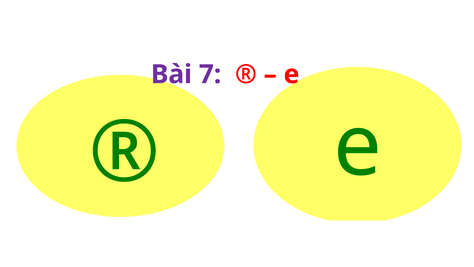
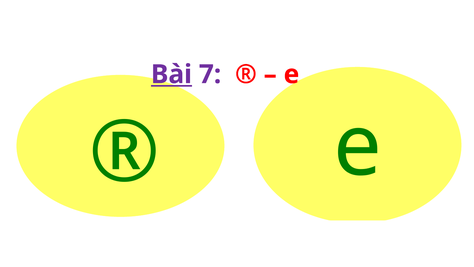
Bài underline: none -> present
